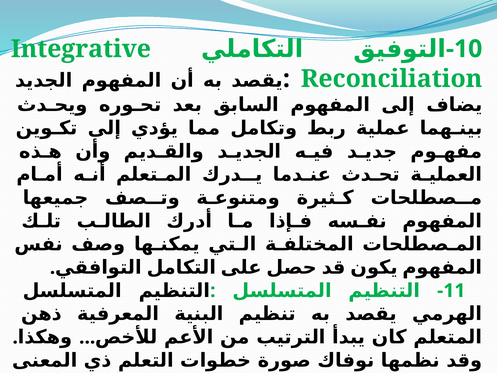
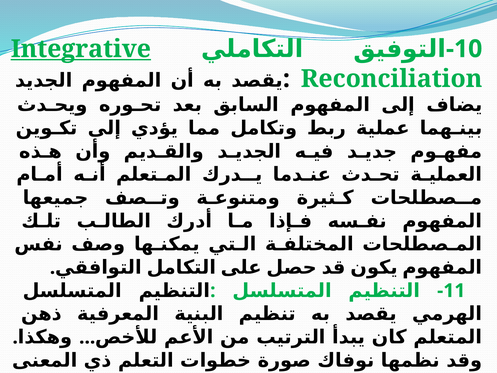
Integrative underline: none -> present
